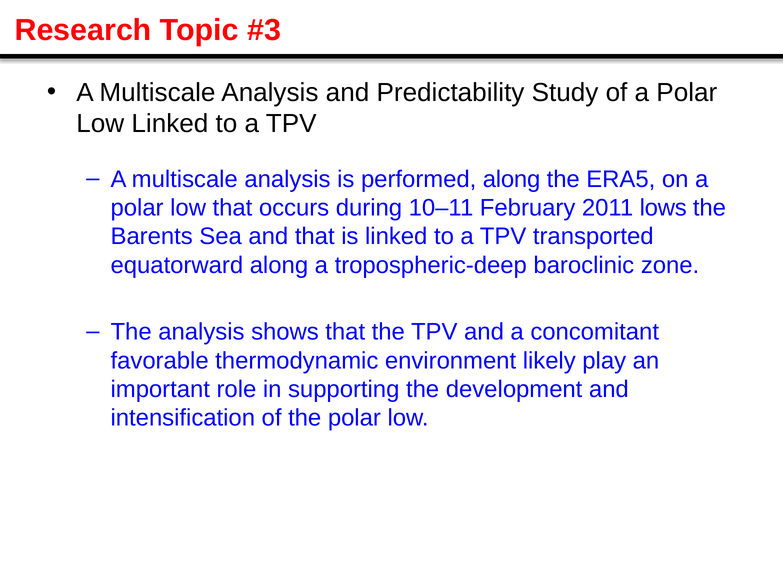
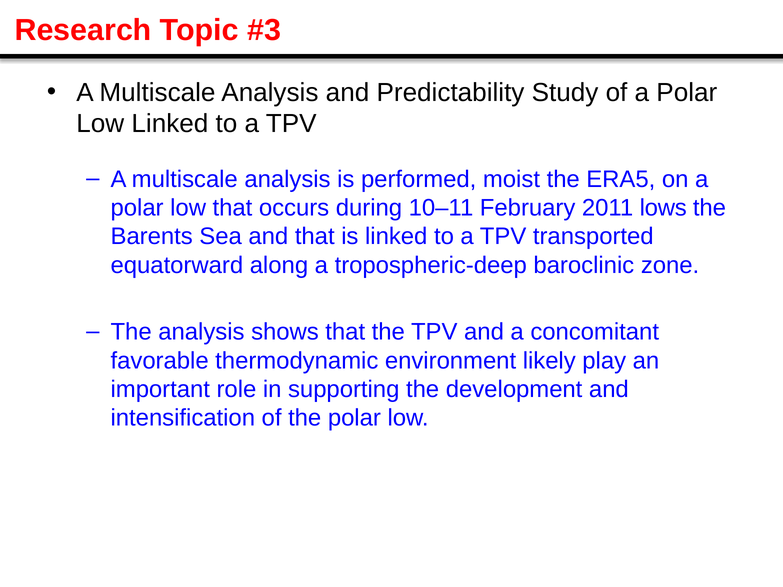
performed along: along -> moist
